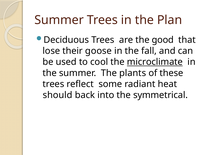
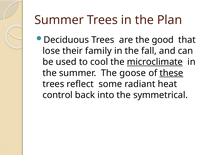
goose: goose -> family
plants: plants -> goose
these underline: none -> present
should: should -> control
